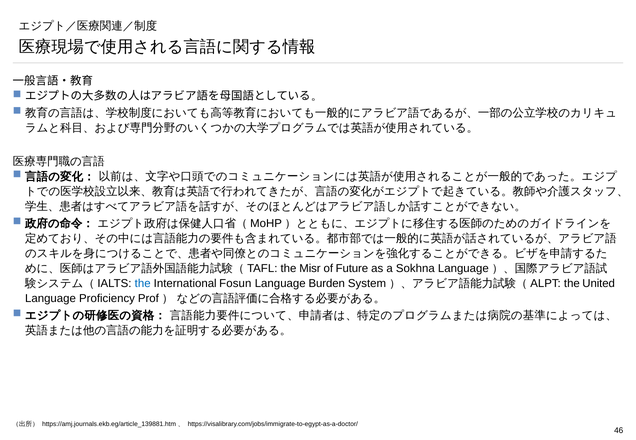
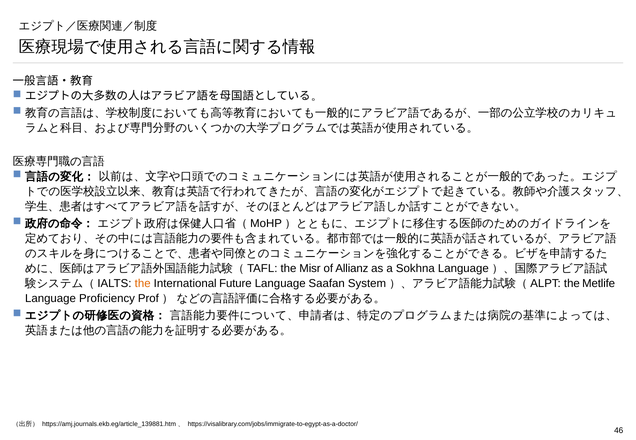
Future: Future -> Allianz
the at (143, 284) colour: blue -> orange
Fosun: Fosun -> Future
Burden: Burden -> Saafan
United: United -> Metlife
